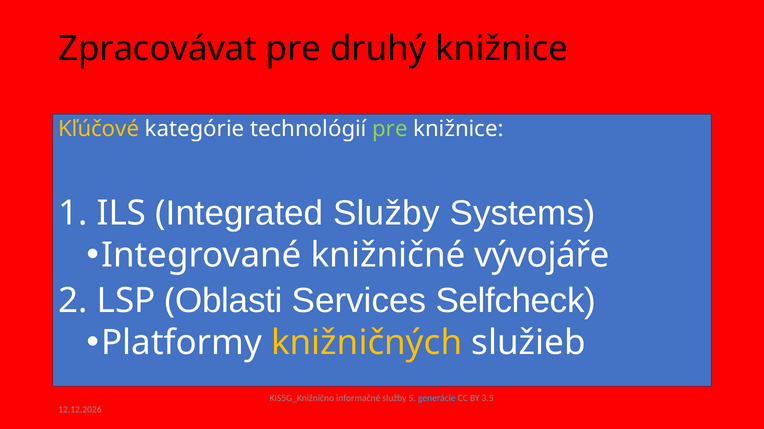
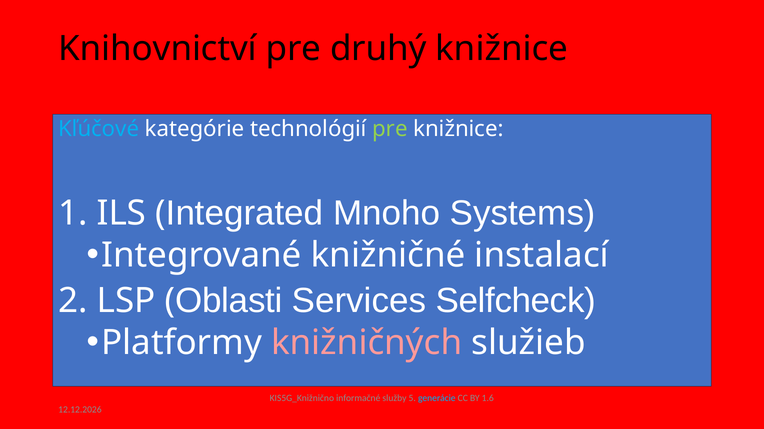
Zpracovávat: Zpracovávat -> Knihovnictví
Kľúčové colour: yellow -> light blue
Integrated Služby: Služby -> Mnoho
vývojáře: vývojáře -> instalací
knižničných colour: yellow -> pink
3.5: 3.5 -> 1.6
